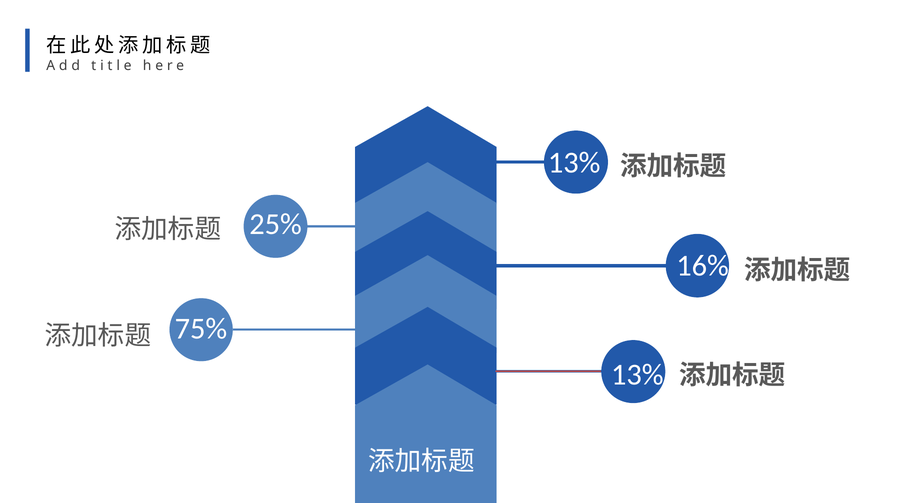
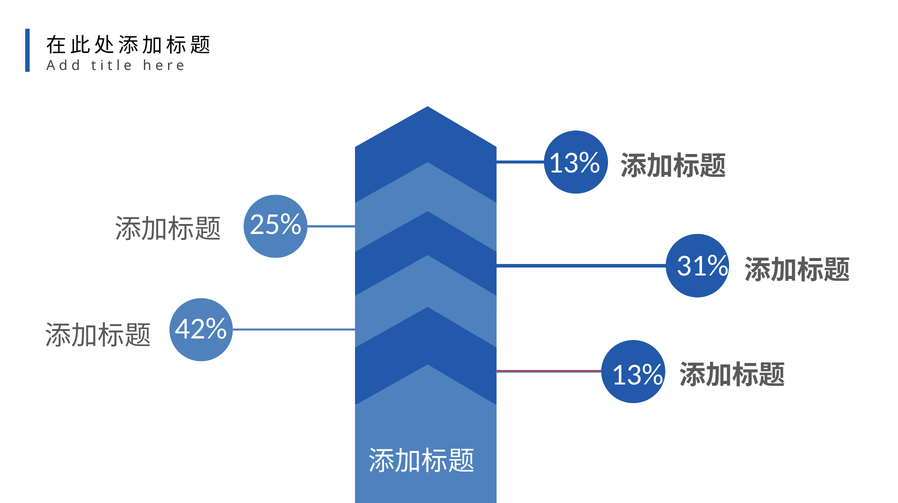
16%: 16% -> 31%
75%: 75% -> 42%
